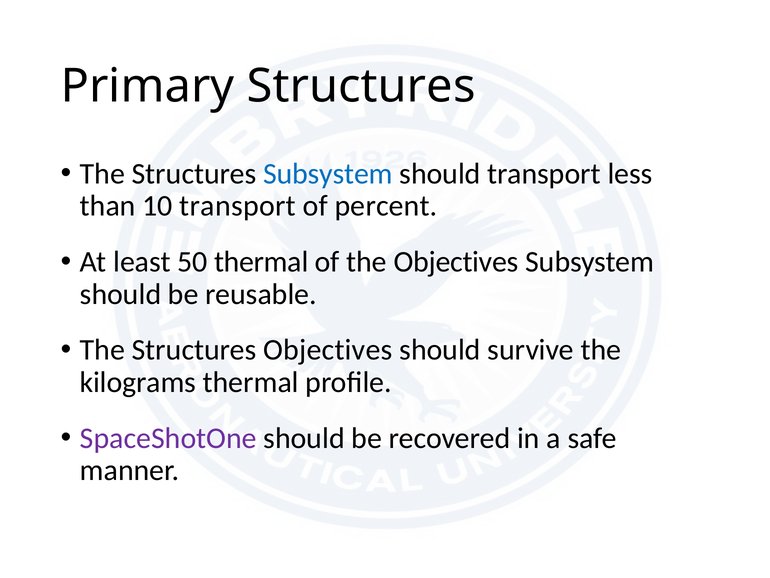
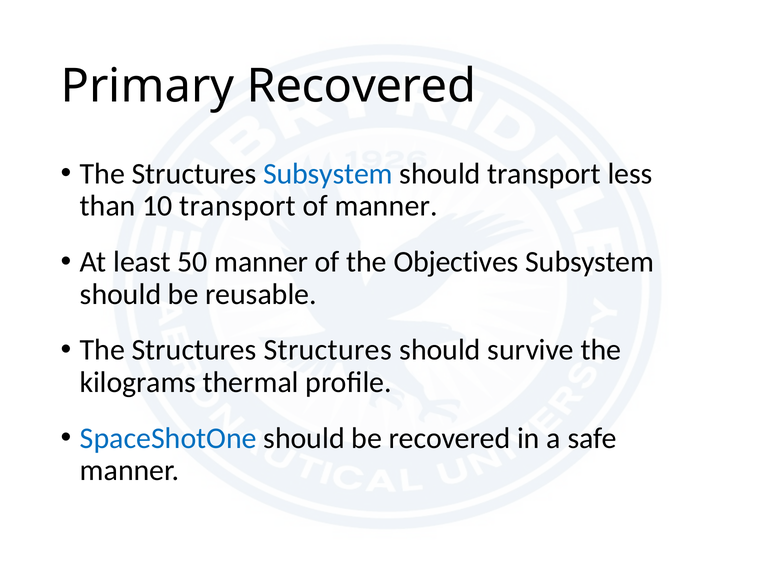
Primary Structures: Structures -> Recovered
of percent: percent -> manner
50 thermal: thermal -> manner
Structures Objectives: Objectives -> Structures
SpaceShotOne colour: purple -> blue
